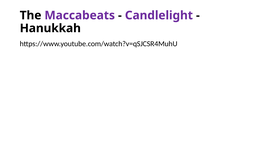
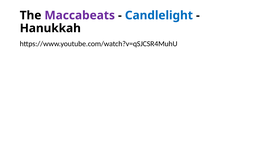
Candlelight colour: purple -> blue
